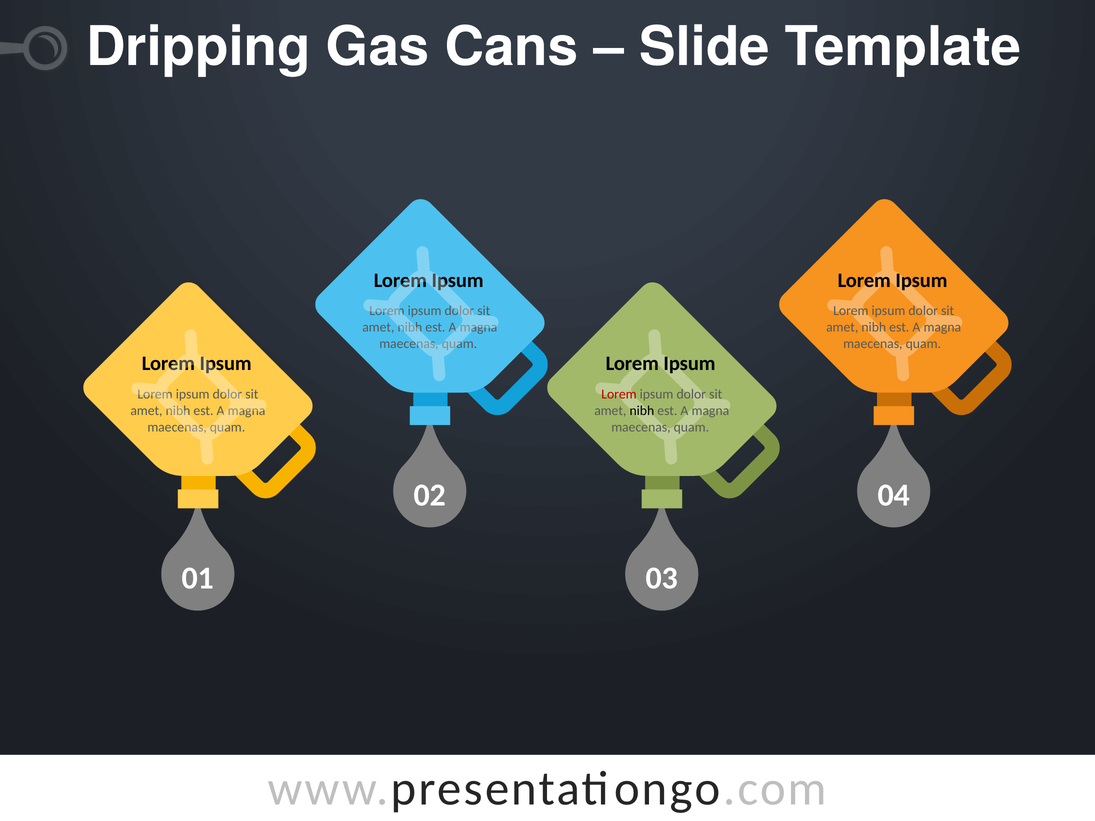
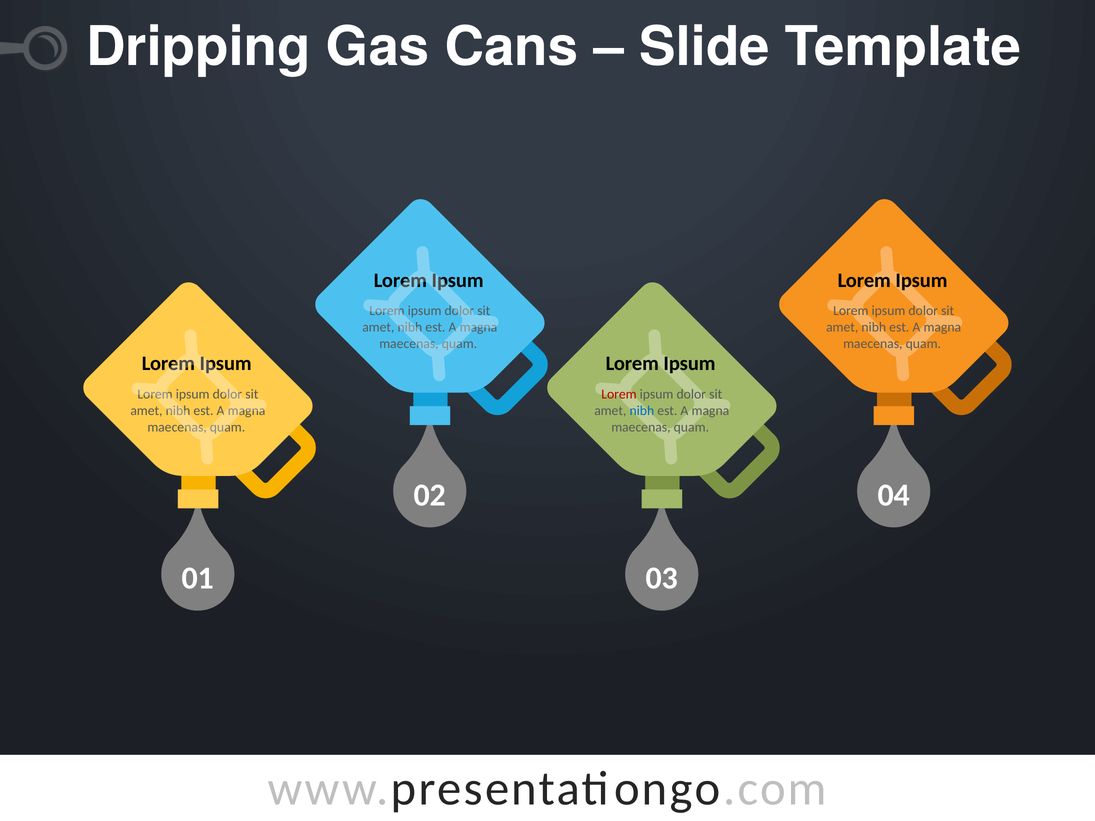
nibh at (642, 411) colour: black -> blue
